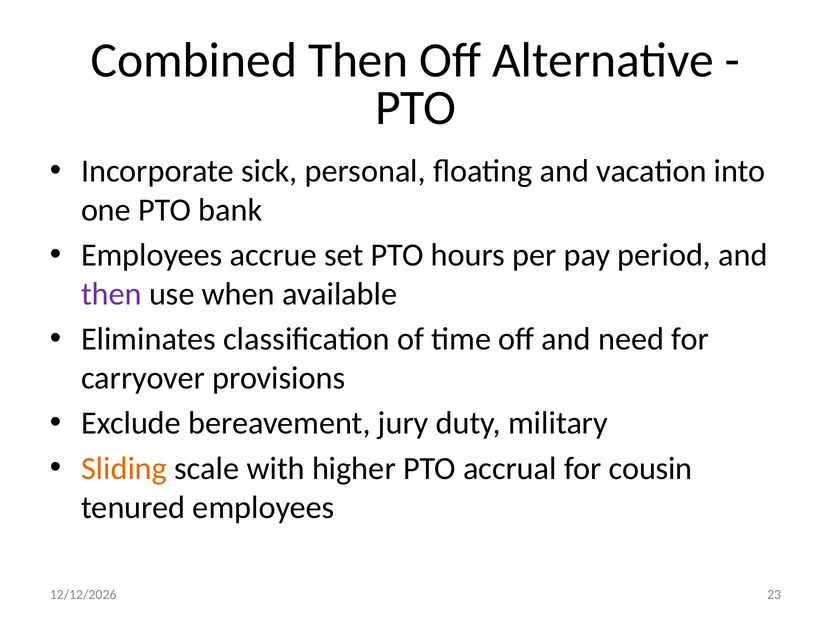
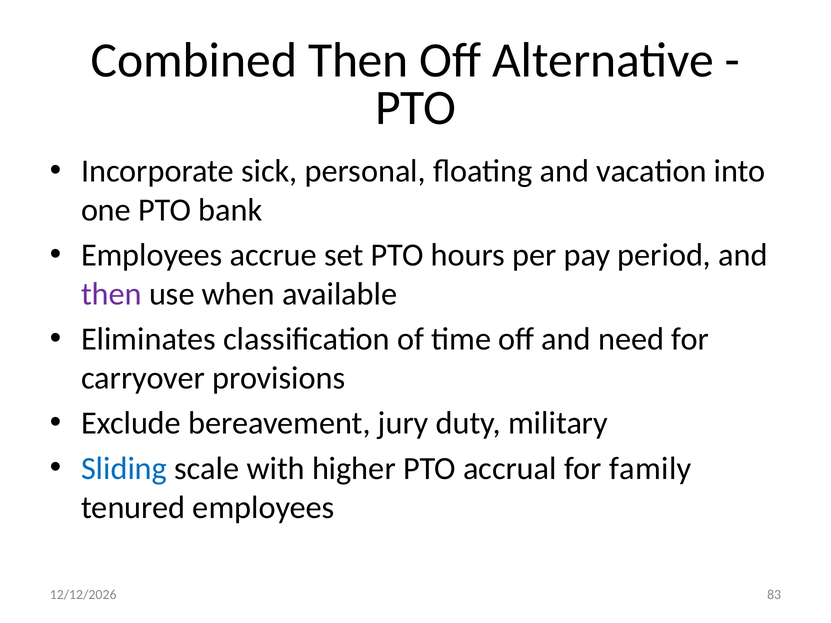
Sliding colour: orange -> blue
cousin: cousin -> family
23: 23 -> 83
